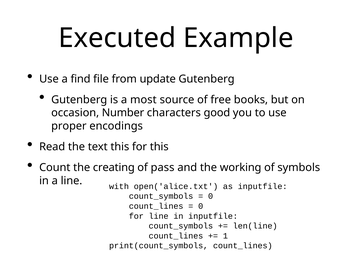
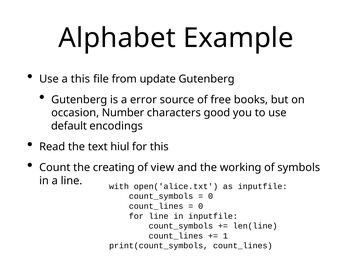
Executed: Executed -> Alphabet
a find: find -> this
most: most -> error
proper: proper -> default
text this: this -> hiul
pass: pass -> view
